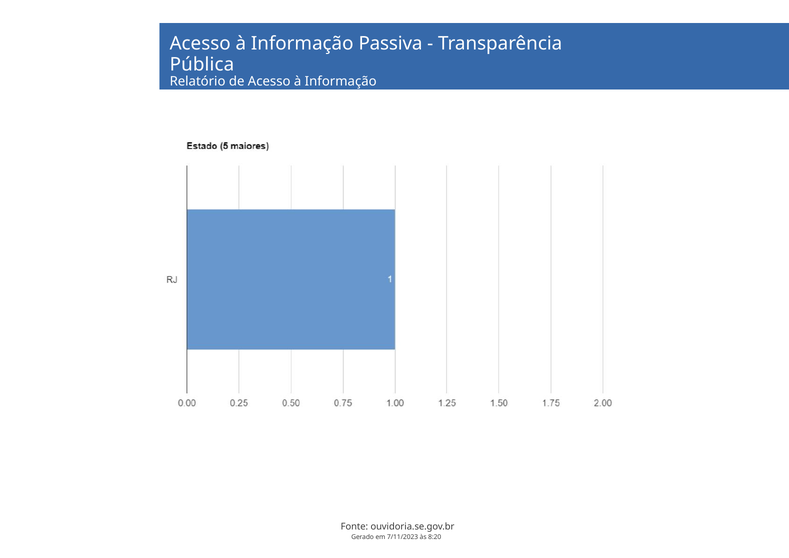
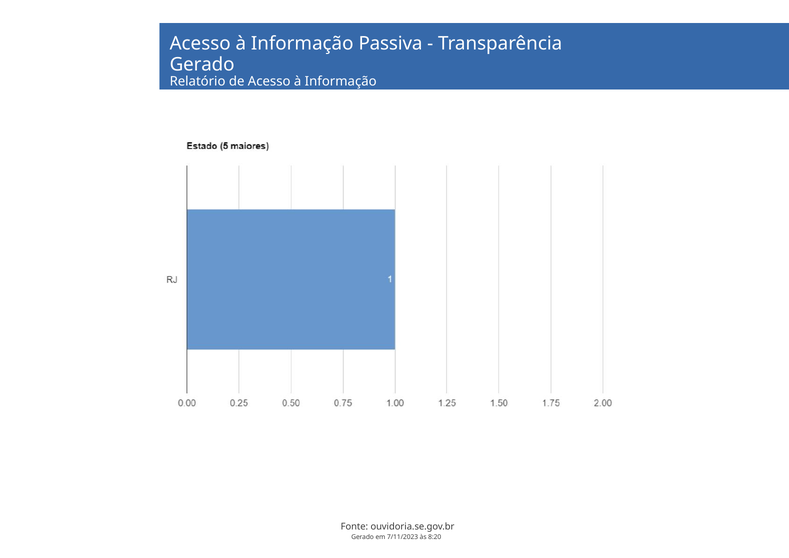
Pública at (202, 65): Pública -> Gerado
